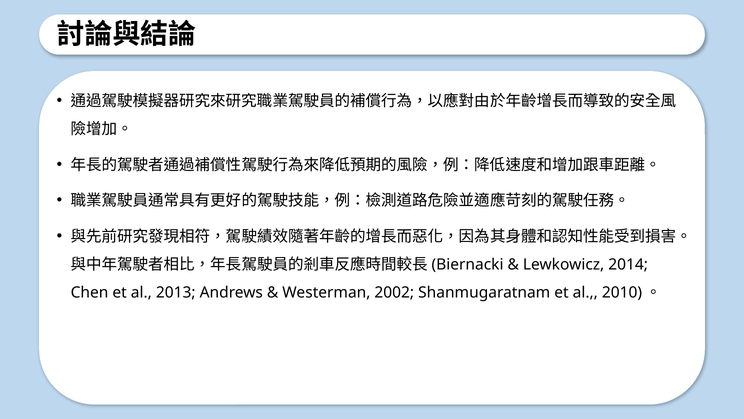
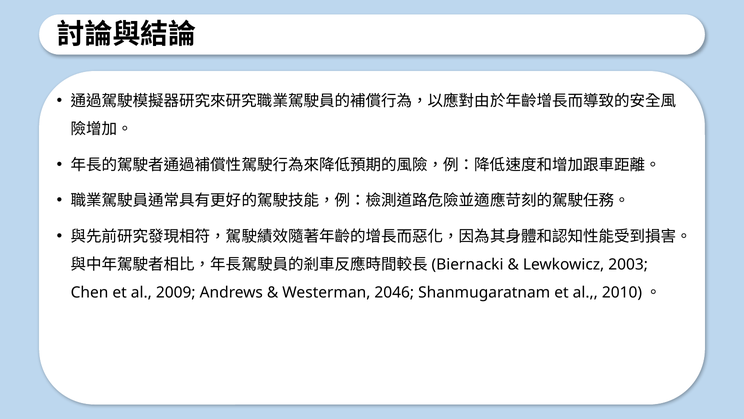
2014: 2014 -> 2003
2013: 2013 -> 2009
2002: 2002 -> 2046
